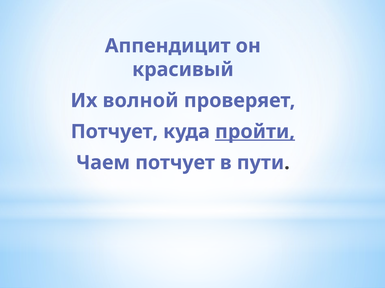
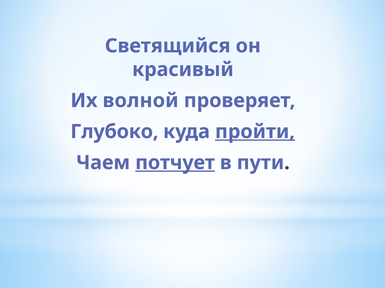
Аппендицит: Аппендицит -> Светящийся
Потчует at (114, 132): Потчует -> Глубоко
потчует at (175, 163) underline: none -> present
